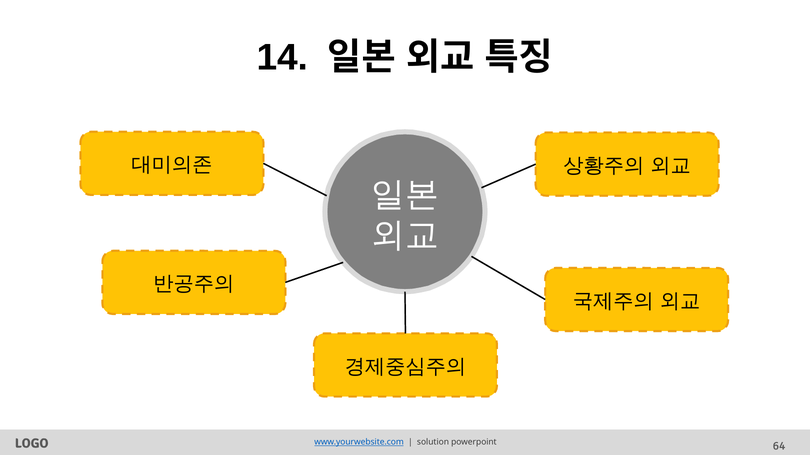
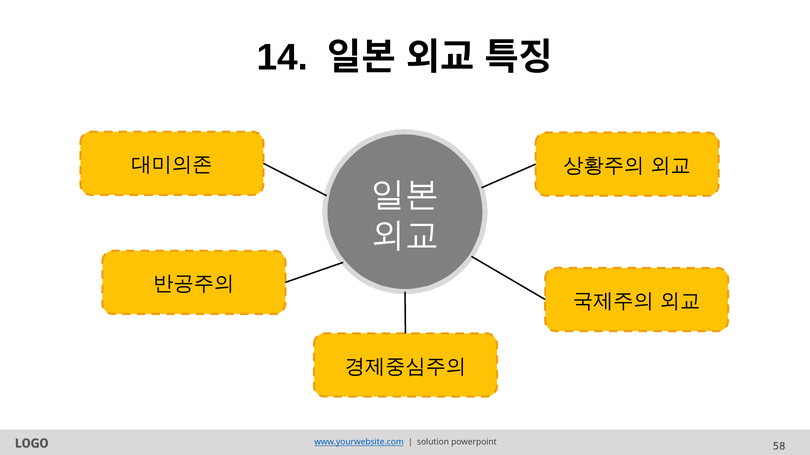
64: 64 -> 58
